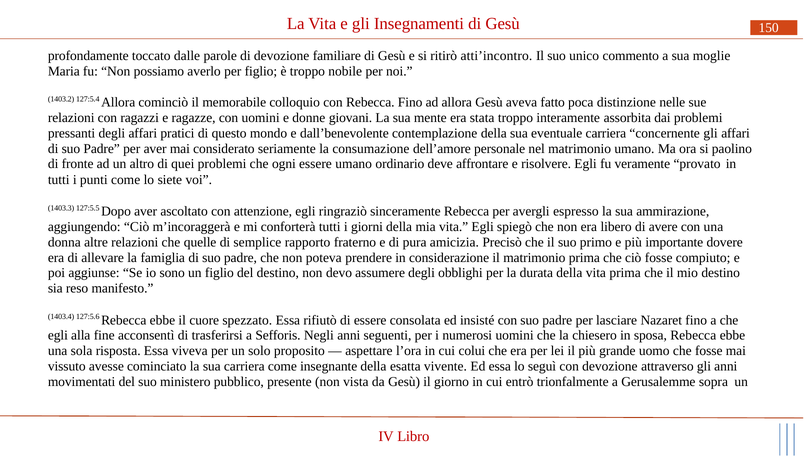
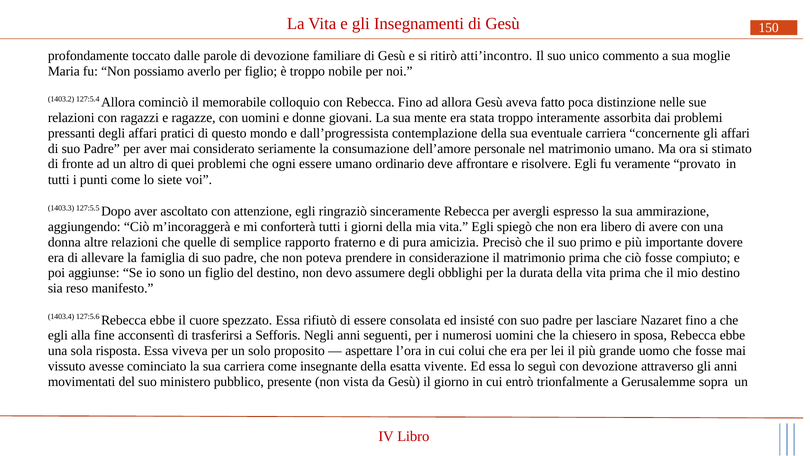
dall’benevolente: dall’benevolente -> dall’progressista
paolino: paolino -> stimato
